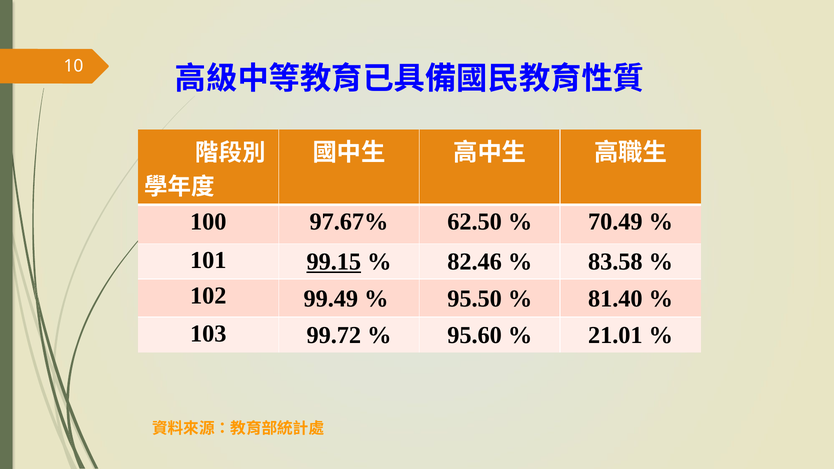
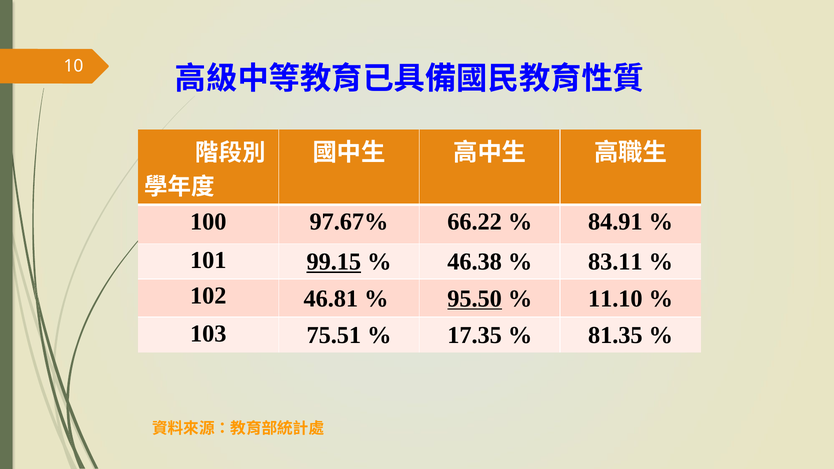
62.50: 62.50 -> 66.22
70.49: 70.49 -> 84.91
82.46: 82.46 -> 46.38
83.58: 83.58 -> 83.11
99.49: 99.49 -> 46.81
95.50 underline: none -> present
81.40: 81.40 -> 11.10
99.72: 99.72 -> 75.51
95.60: 95.60 -> 17.35
21.01: 21.01 -> 81.35
